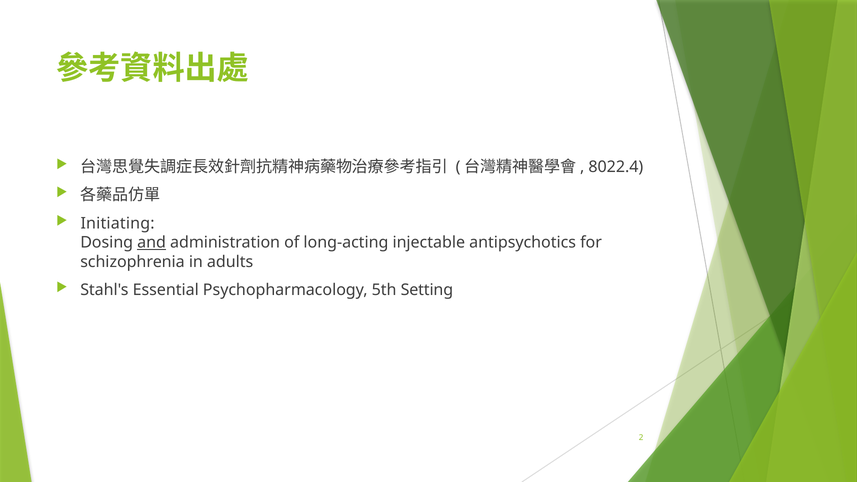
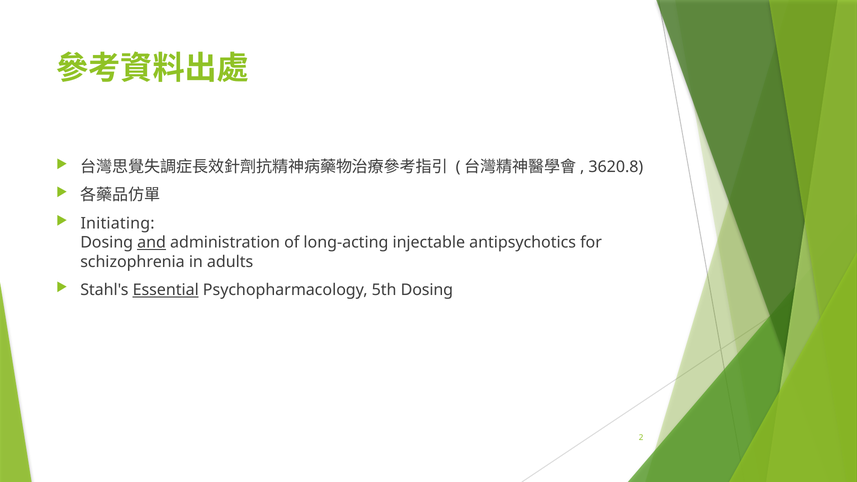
8022.4: 8022.4 -> 3620.8
Essential underline: none -> present
5th Setting: Setting -> Dosing
